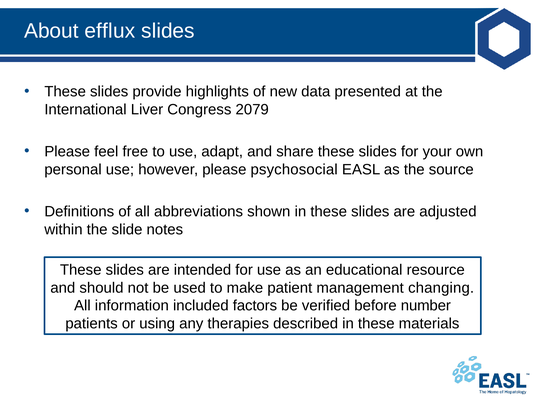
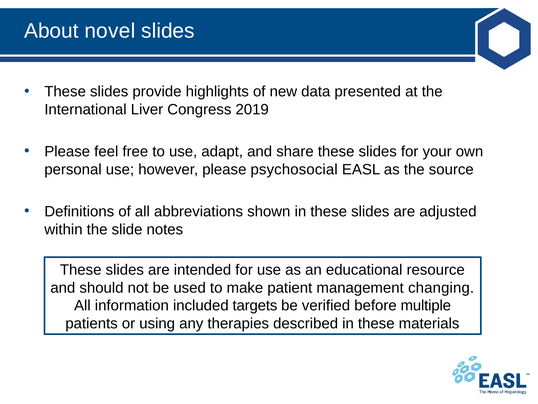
efflux: efflux -> novel
2079: 2079 -> 2019
factors: factors -> targets
number: number -> multiple
